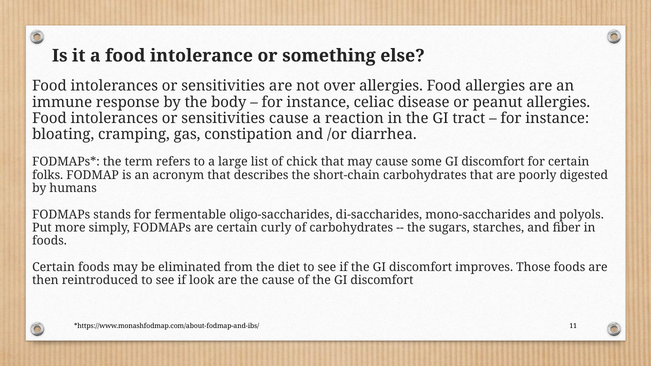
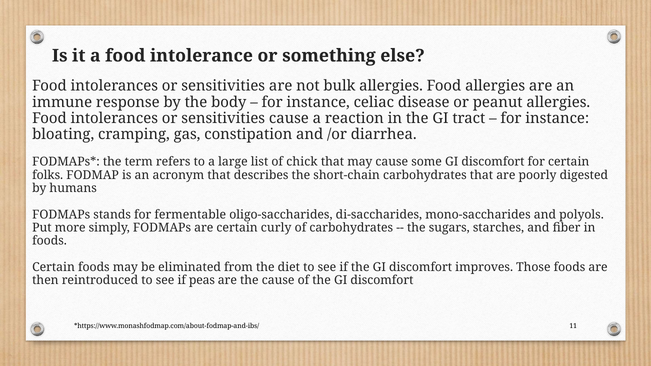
over: over -> bulk
look: look -> peas
